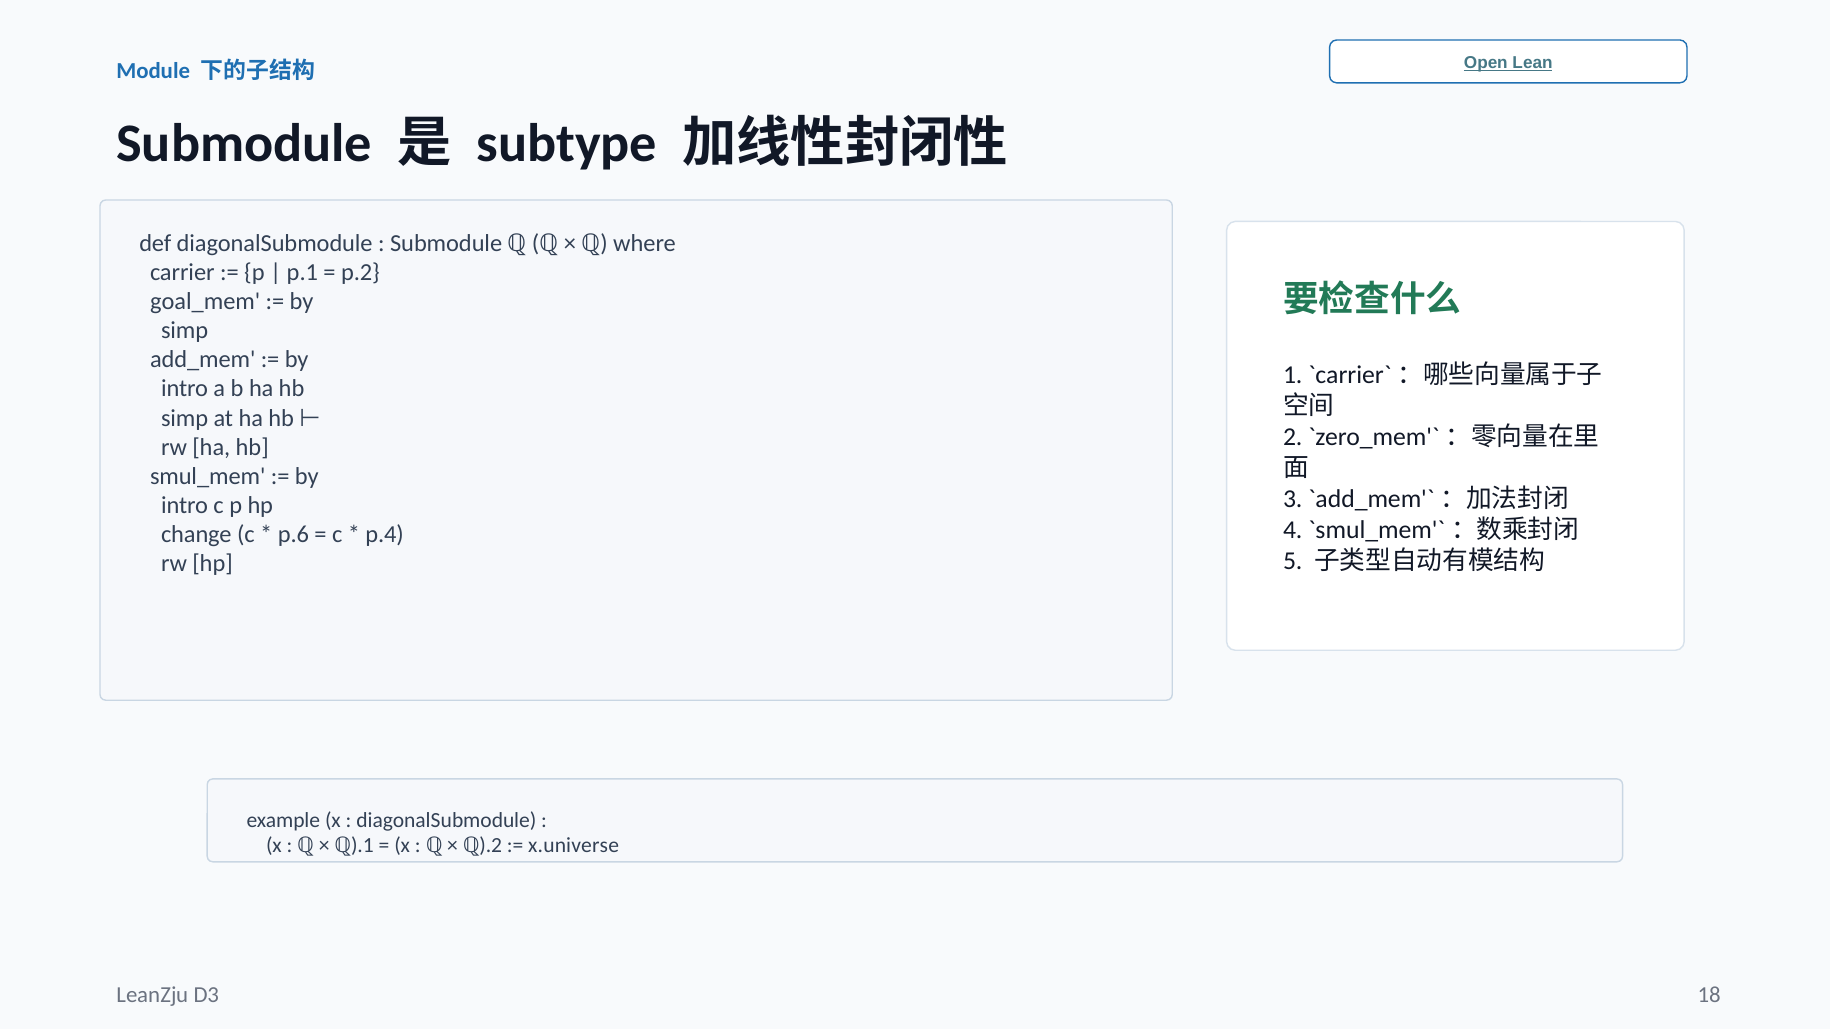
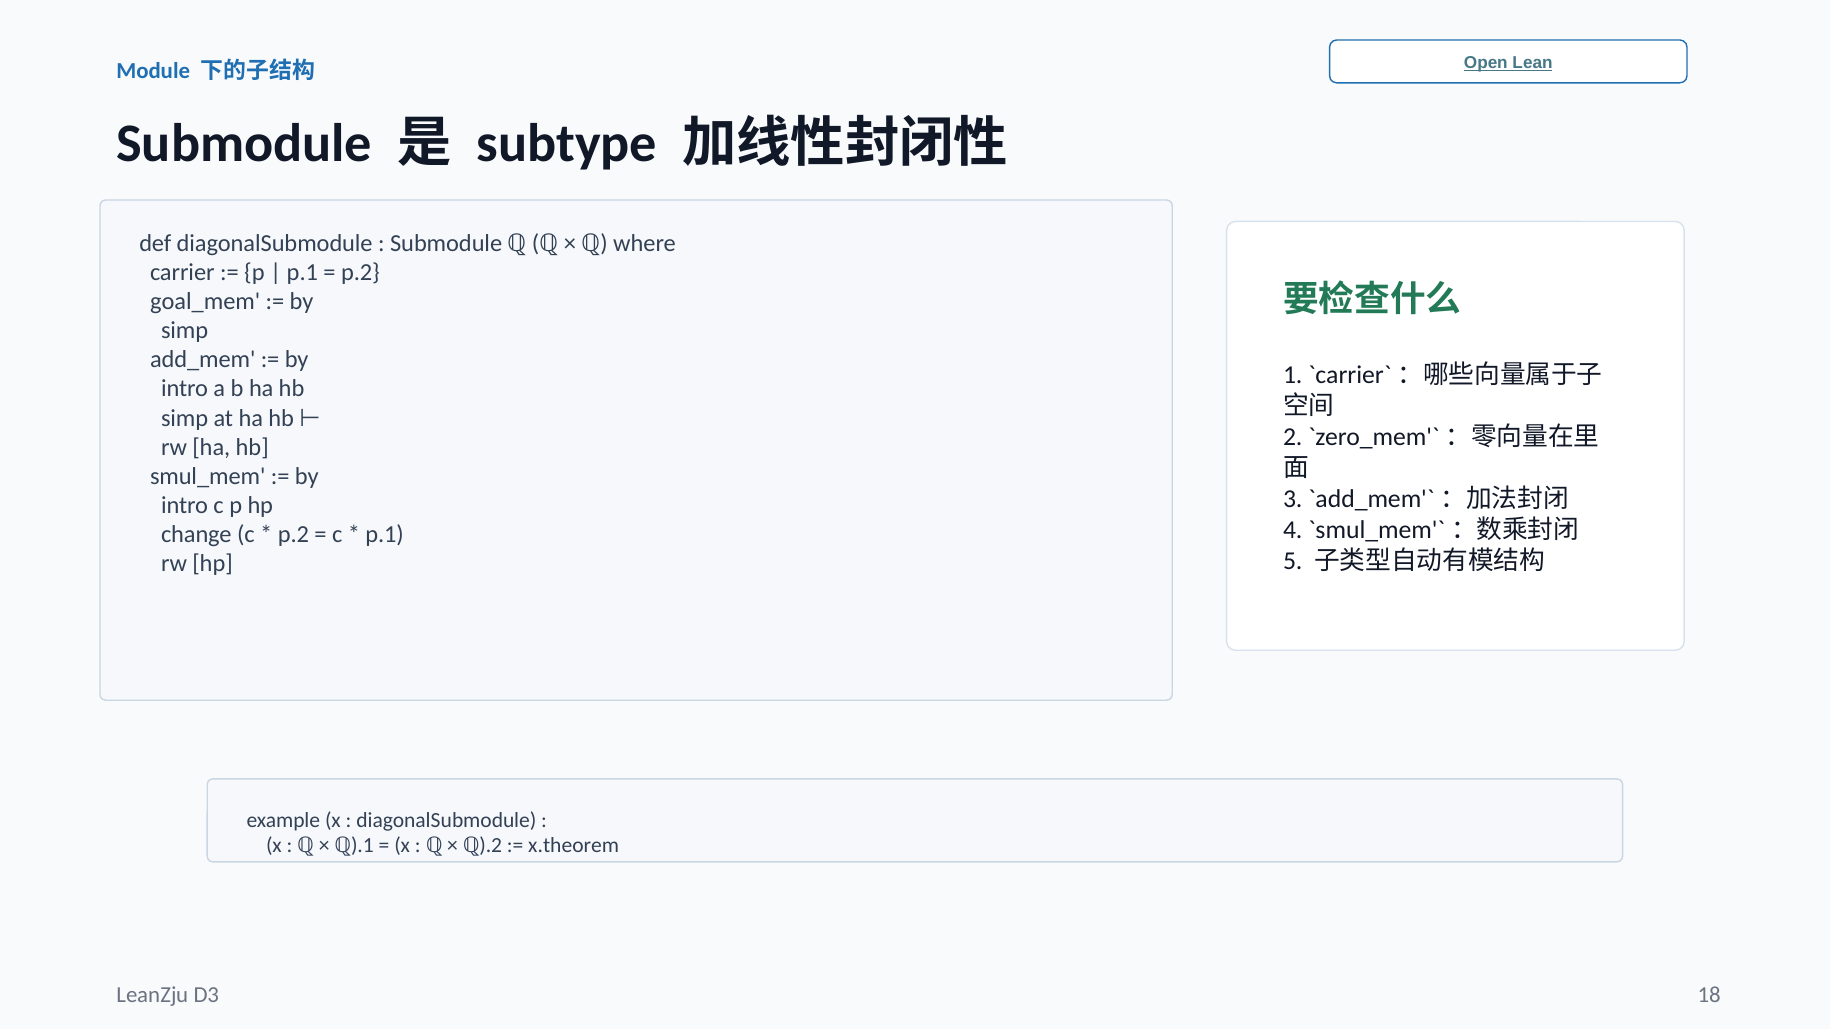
p.6 at (293, 535): p.6 -> p.2
p.4 at (385, 535): p.4 -> p.1
x.universe: x.universe -> x.theorem
